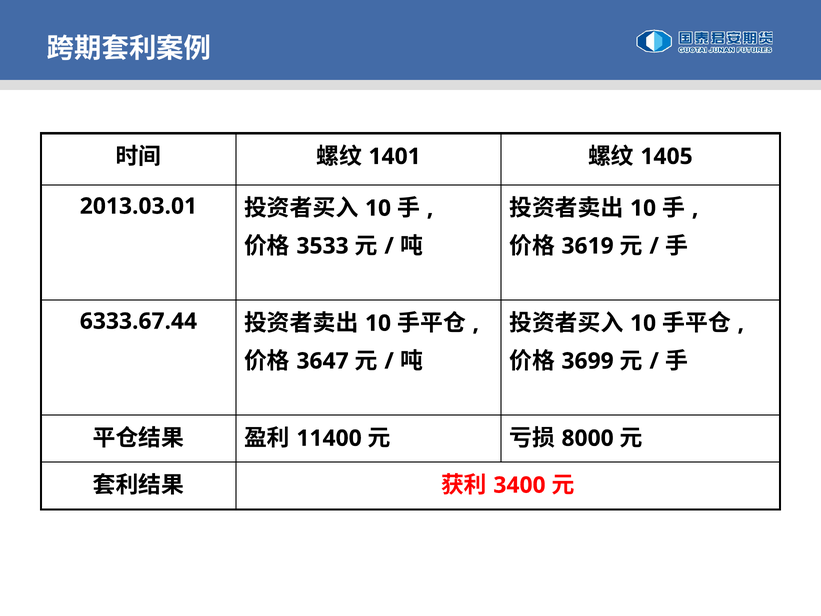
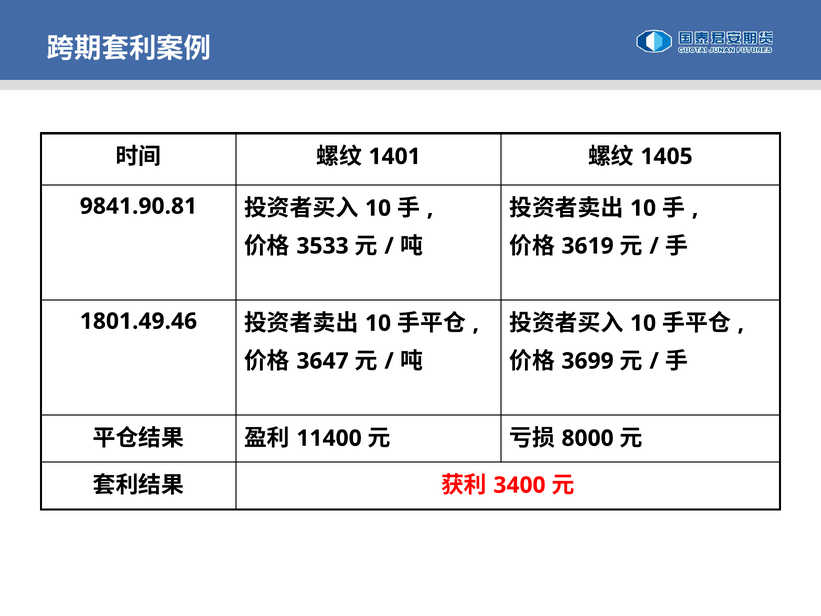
2013.03.01: 2013.03.01 -> 9841.90.81
6333.67.44: 6333.67.44 -> 1801.49.46
